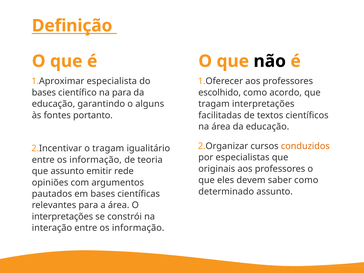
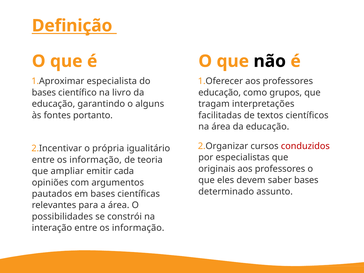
na para: para -> livro
escolhido at (220, 93): escolhido -> educação
acordo: acordo -> grupos
conduzidos colour: orange -> red
o tragam: tragam -> própria
que assunto: assunto -> ampliar
rede: rede -> cada
saber como: como -> bases
interpretações at (62, 217): interpretações -> possibilidades
